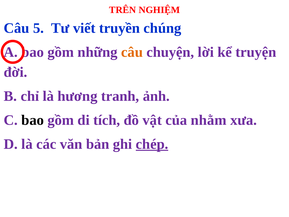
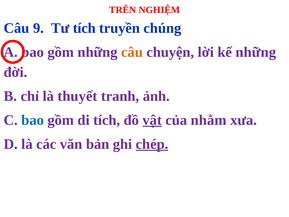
5: 5 -> 9
Tư viết: viết -> tích
kể truyện: truyện -> những
hương: hương -> thuyết
bao at (33, 120) colour: black -> blue
vật underline: none -> present
